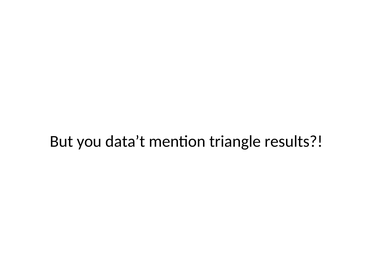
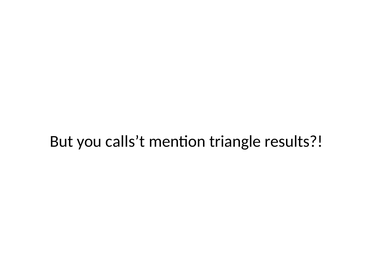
data’t: data’t -> calls’t
